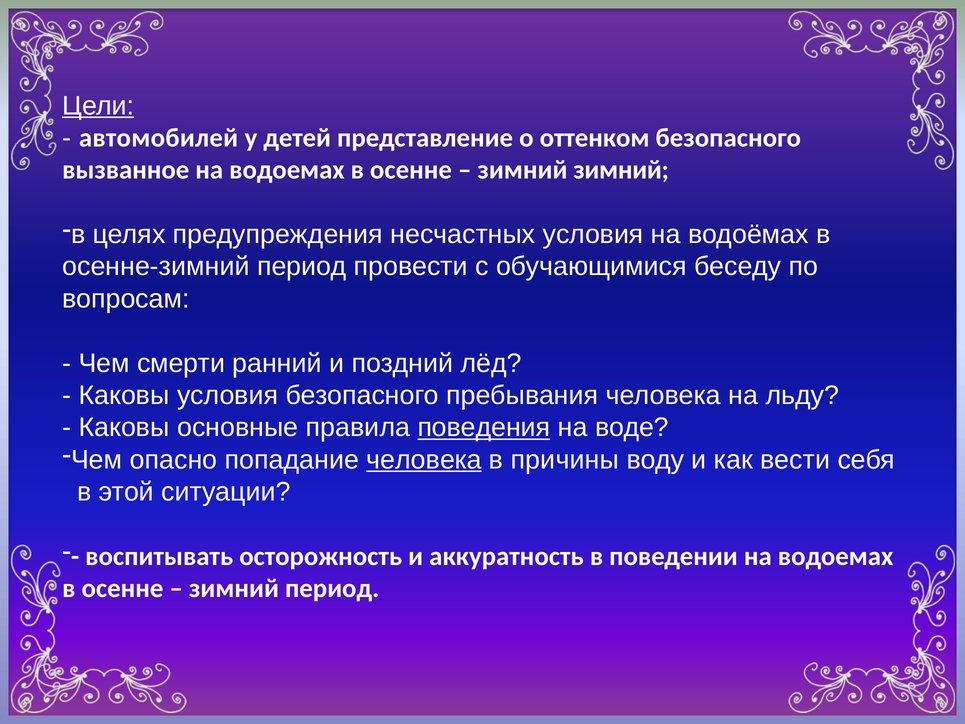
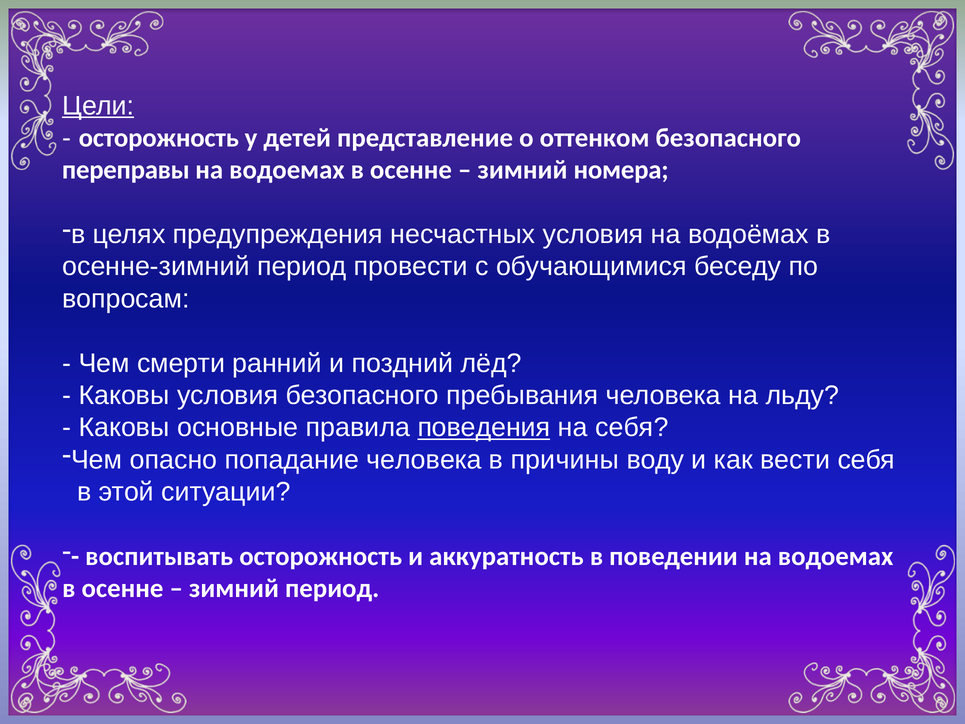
автомобилей at (159, 138): автомобилей -> осторожность
вызванное: вызванное -> переправы
зимний зимний: зимний -> номера
на воде: воде -> себя
человека at (424, 460) underline: present -> none
